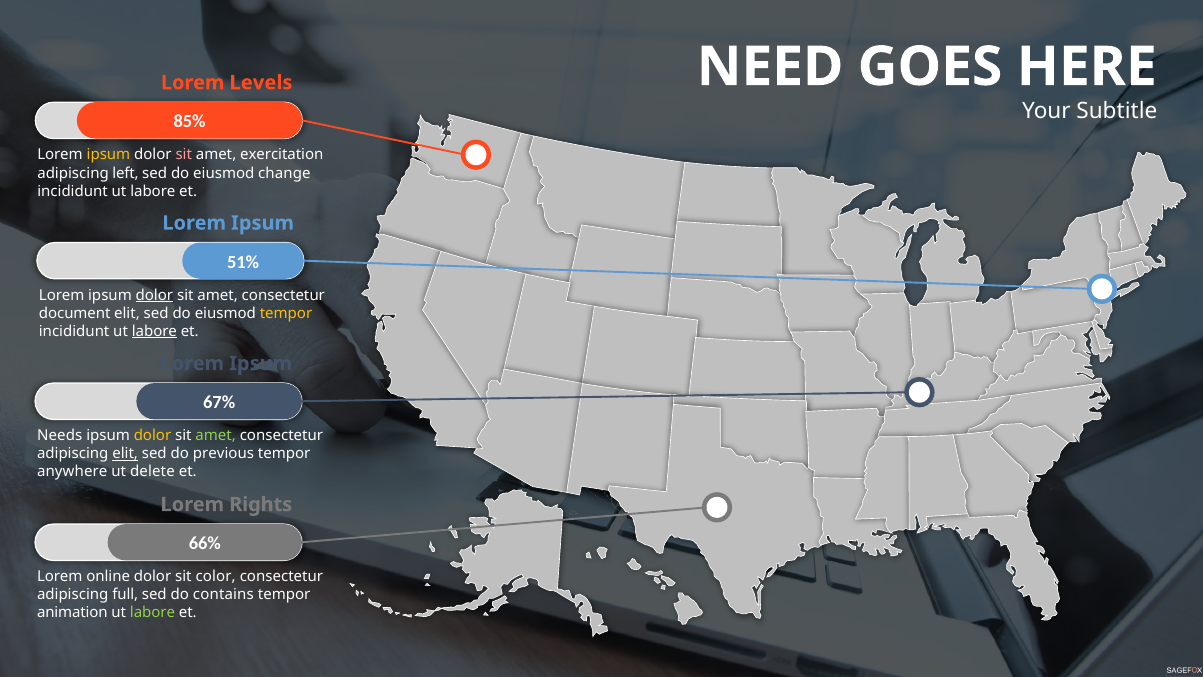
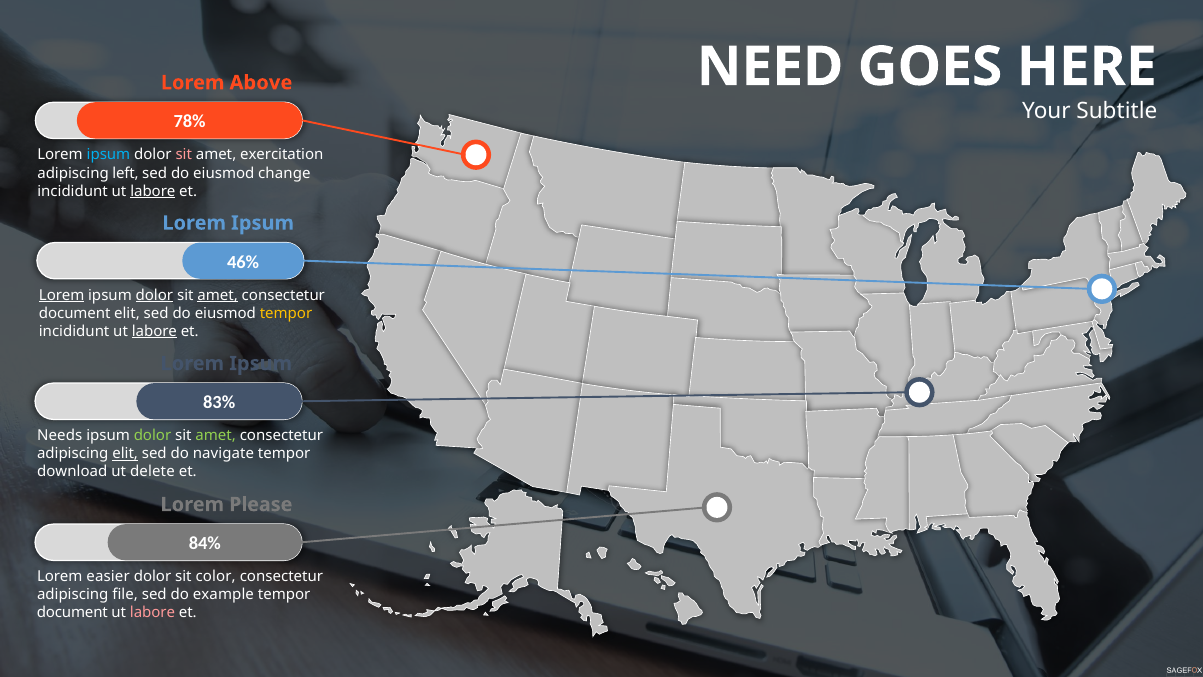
Levels: Levels -> Above
85%: 85% -> 78%
ipsum at (108, 155) colour: yellow -> light blue
labore at (153, 191) underline: none -> present
51%: 51% -> 46%
Lorem at (62, 295) underline: none -> present
amet at (218, 295) underline: none -> present
67%: 67% -> 83%
dolor at (152, 436) colour: yellow -> light green
previous: previous -> navigate
anywhere: anywhere -> download
Rights: Rights -> Please
66%: 66% -> 84%
online: online -> easier
full: full -> file
contains: contains -> example
animation at (72, 613): animation -> document
labore at (153, 613) colour: light green -> pink
